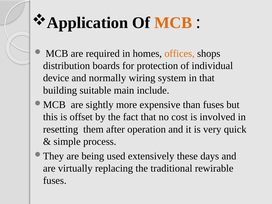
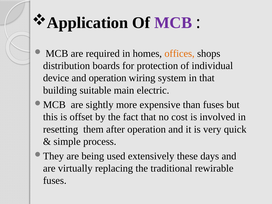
MCB at (173, 23) colour: orange -> purple
and normally: normally -> operation
include: include -> electric
